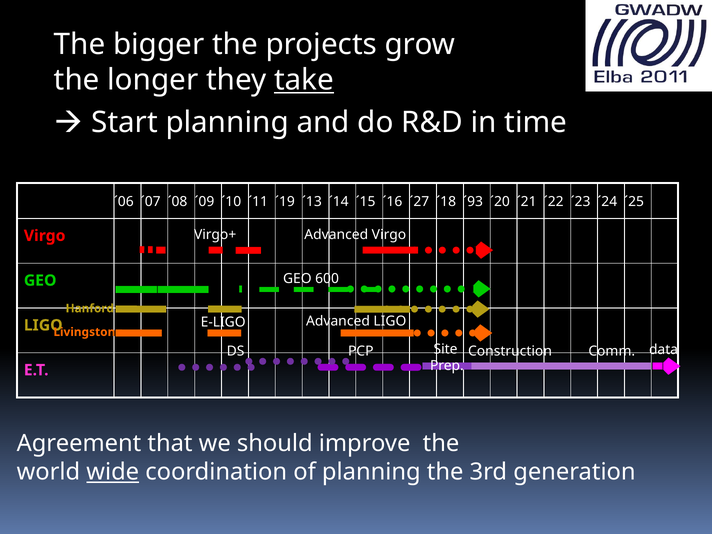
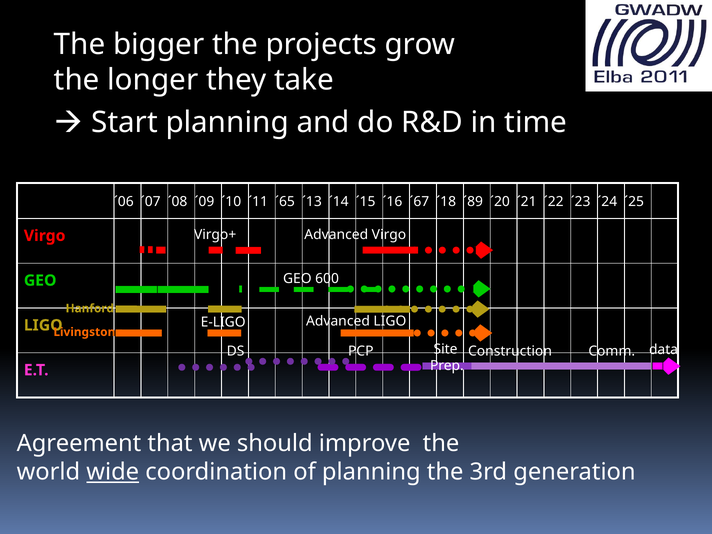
take underline: present -> none
´19: ´19 -> ´65
´27: ´27 -> ´67
´93: ´93 -> ´89
